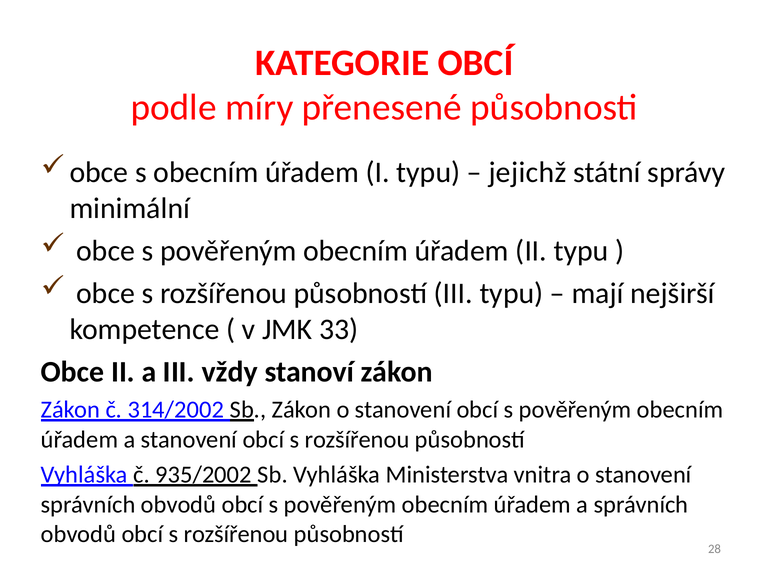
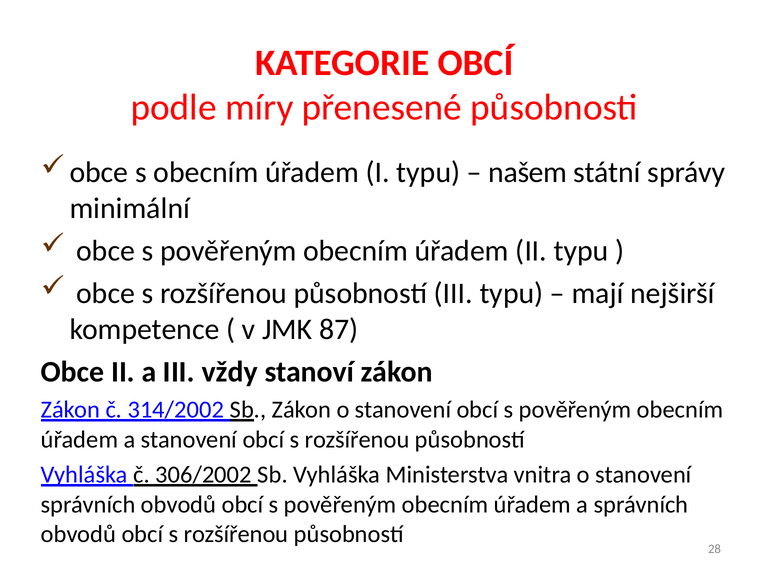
jejichž: jejichž -> našem
33: 33 -> 87
935/2002: 935/2002 -> 306/2002
